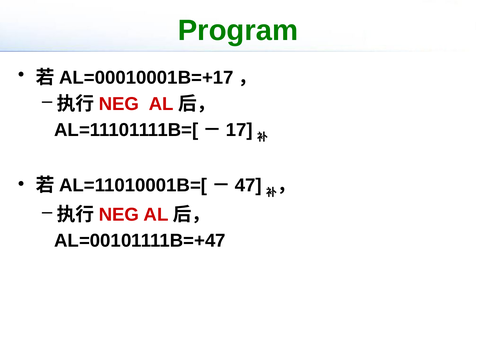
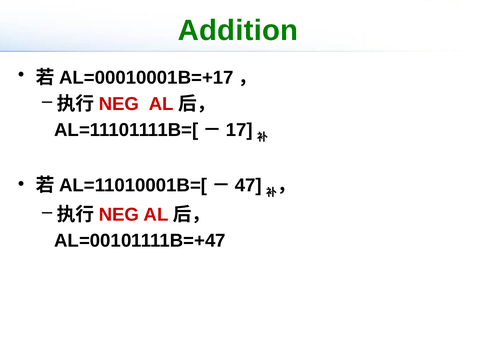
Program: Program -> Addition
